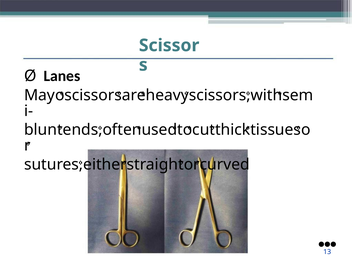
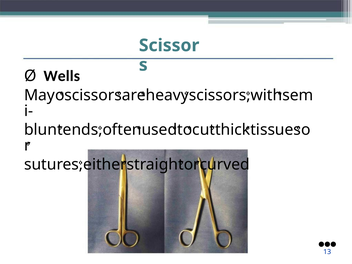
Lanes: Lanes -> Wells
